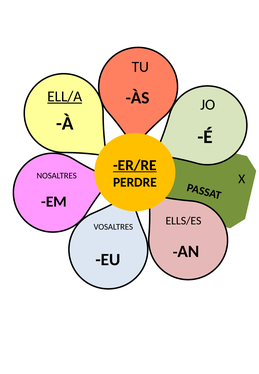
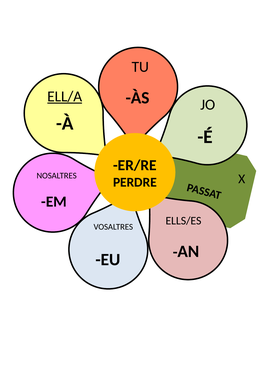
ER/RE underline: present -> none
